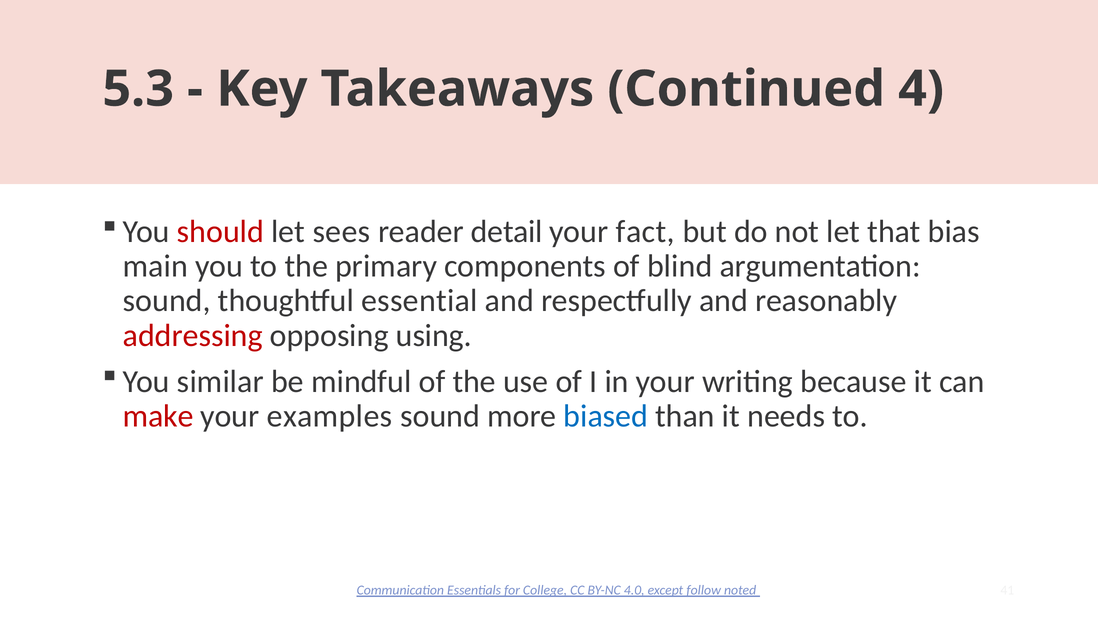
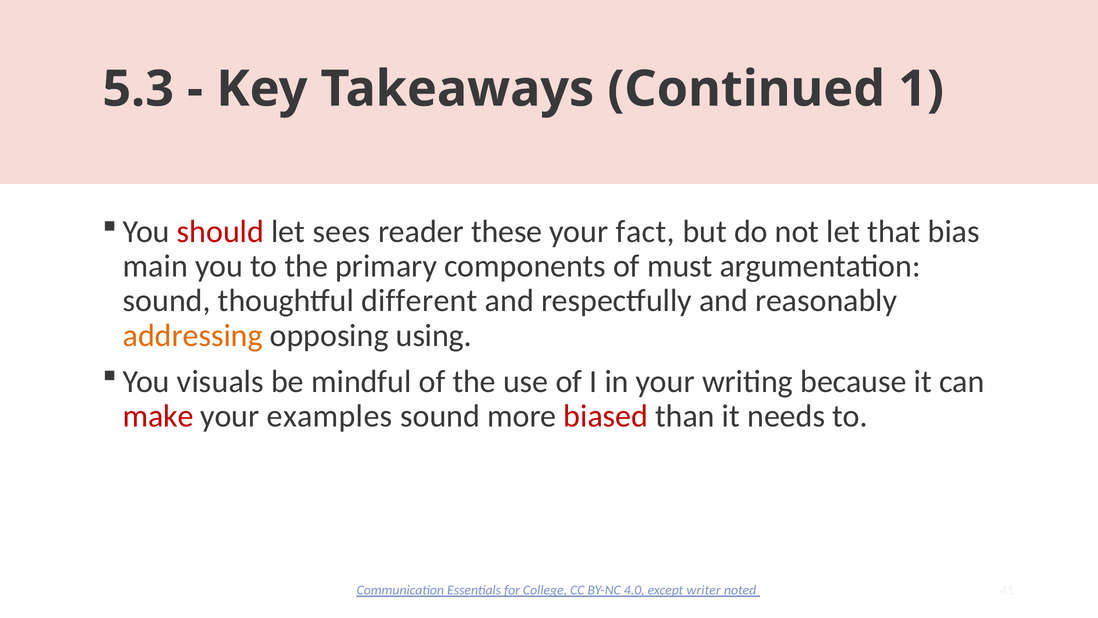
4: 4 -> 1
detail: detail -> these
blind: blind -> must
essential: essential -> different
addressing colour: red -> orange
similar: similar -> visuals
biased colour: blue -> red
follow: follow -> writer
